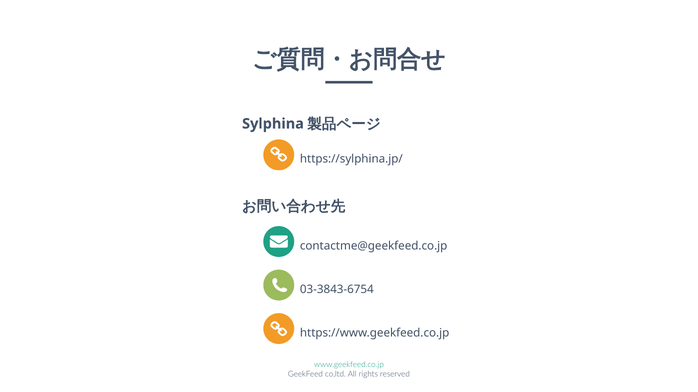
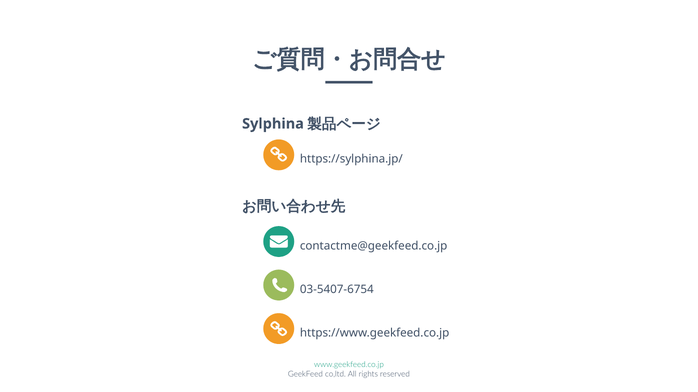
03-3843-6754: 03-3843-6754 -> 03-5407-6754
